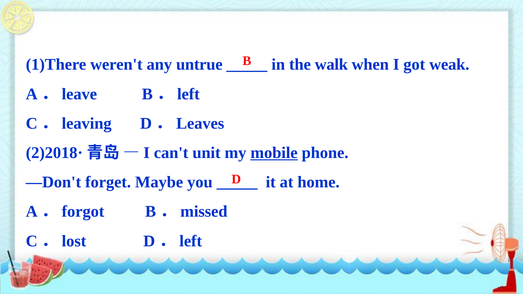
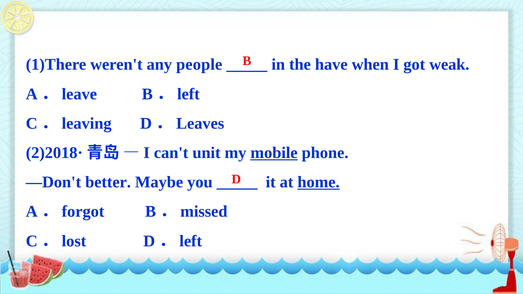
untrue: untrue -> people
walk: walk -> have
forget: forget -> better
home underline: none -> present
